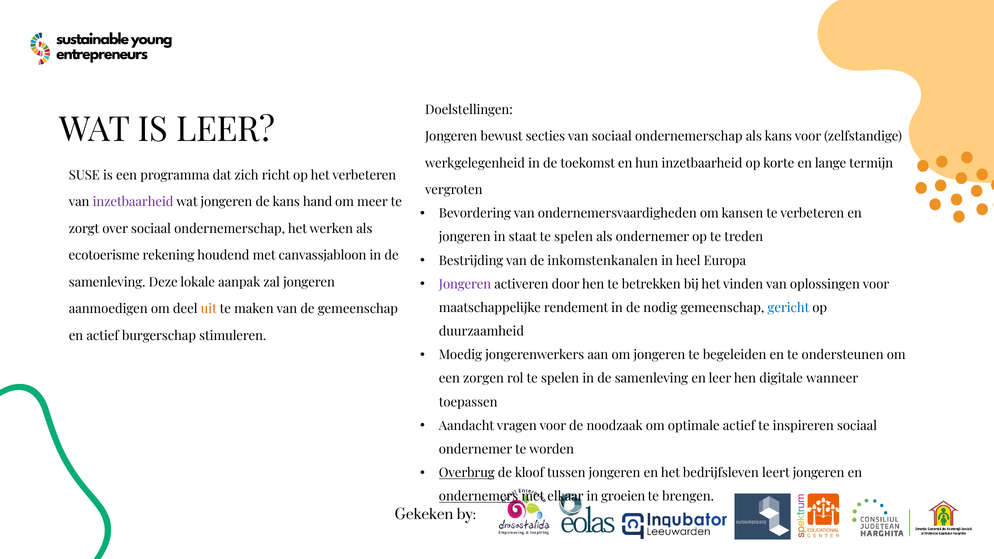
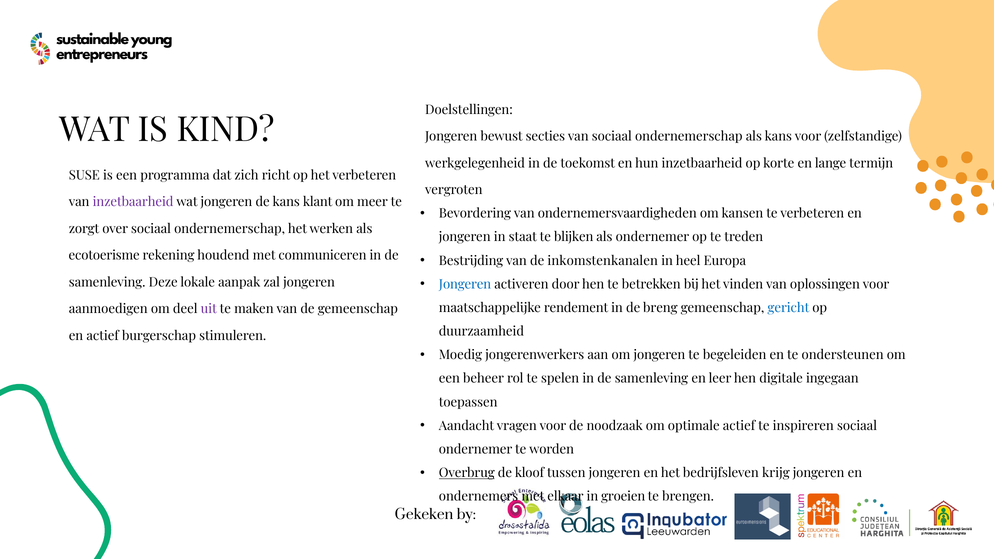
IS LEER: LEER -> KIND
hand: hand -> klant
staat te spelen: spelen -> blijken
canvassjabloon: canvassjabloon -> communiceren
Jongeren at (465, 284) colour: purple -> blue
nodig: nodig -> breng
uit colour: orange -> purple
zorgen: zorgen -> beheer
wanneer: wanneer -> ingegaan
leert: leert -> krijg
ondernemers underline: present -> none
